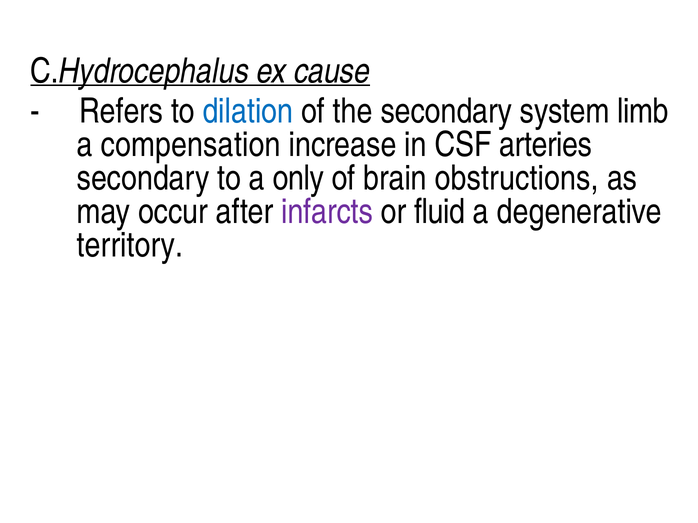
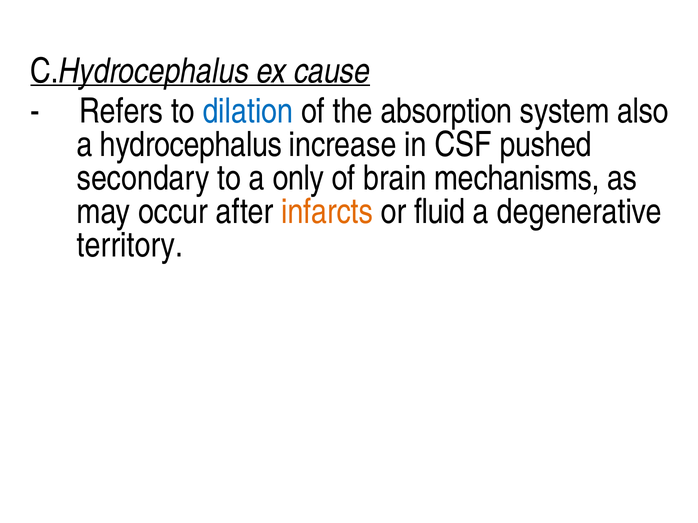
the secondary: secondary -> absorption
limb: limb -> also
compensation: compensation -> hydrocephalus
arteries: arteries -> pushed
obstructions: obstructions -> mechanisms
infarcts colour: purple -> orange
